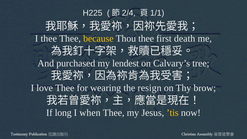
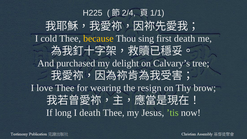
I thee: thee -> cold
Thou thee: thee -> sing
lendest: lendest -> delight
I when: when -> death
’tis colour: yellow -> light green
